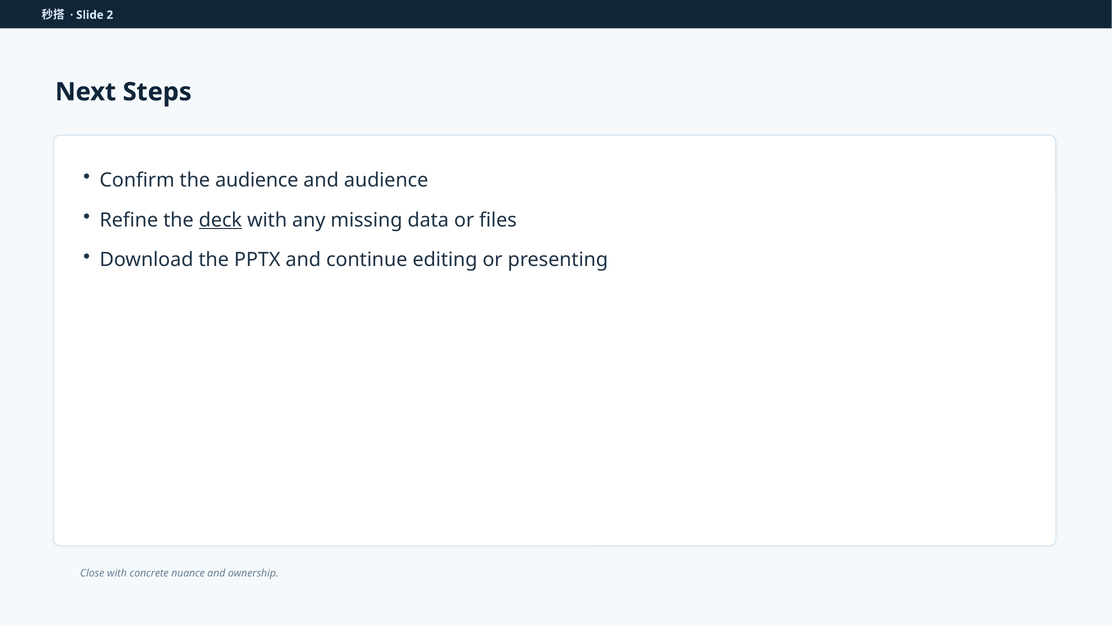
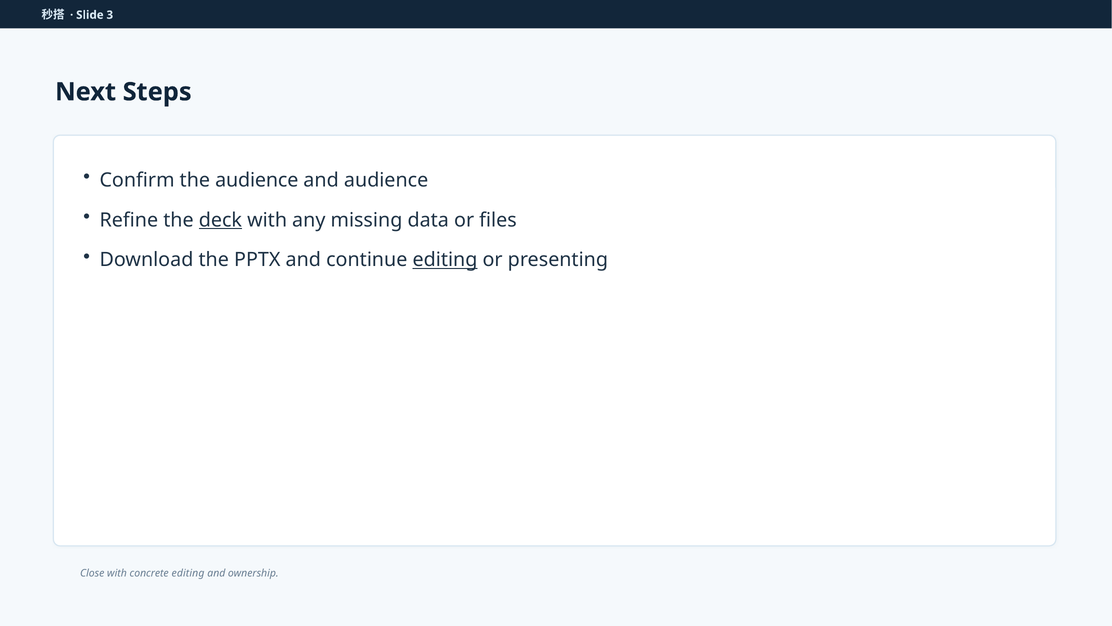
2: 2 -> 3
editing at (445, 260) underline: none -> present
concrete nuance: nuance -> editing
